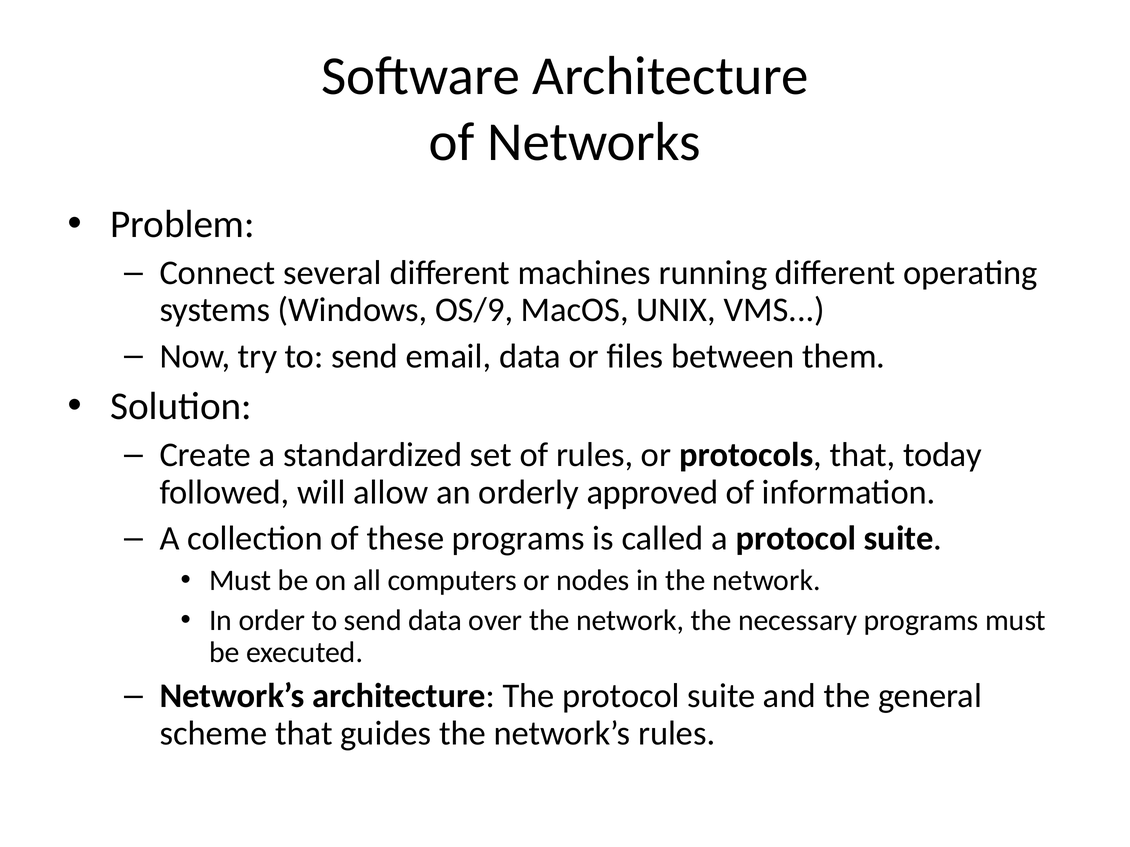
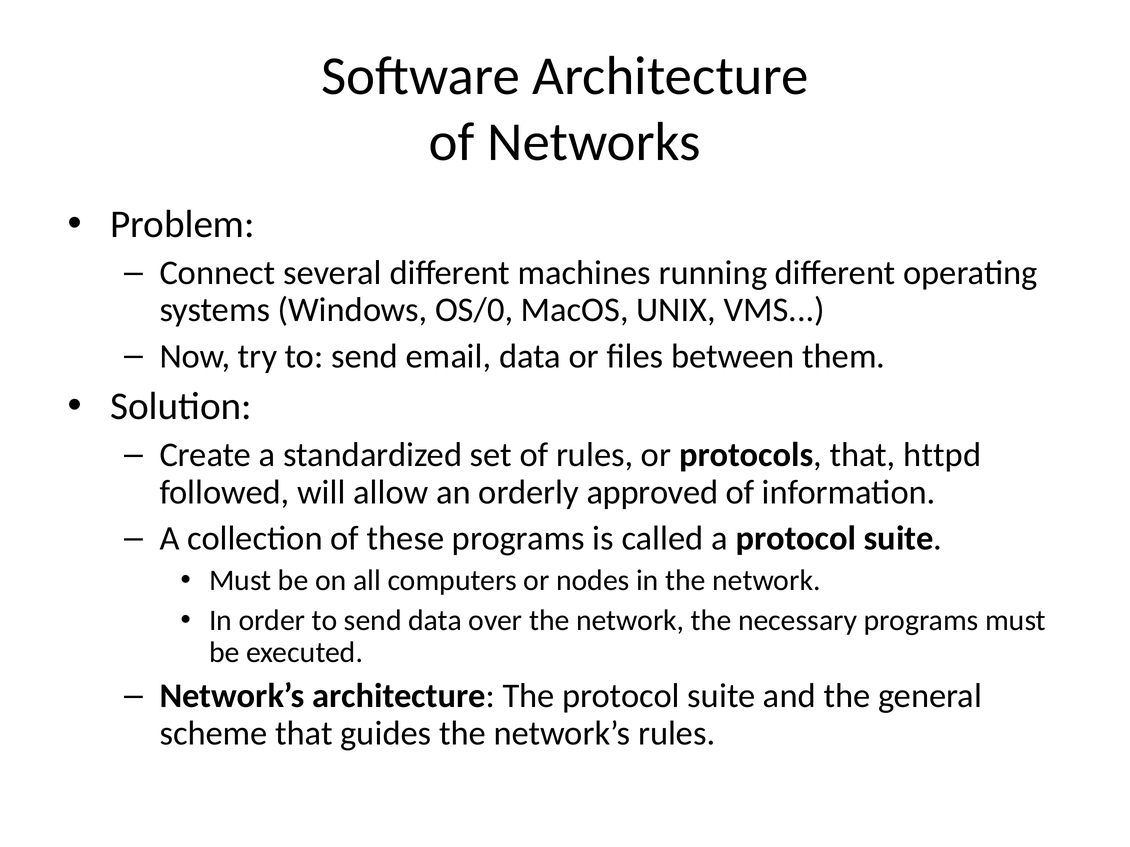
OS/9: OS/9 -> OS/0
today: today -> httpd
